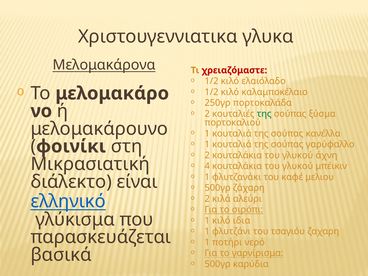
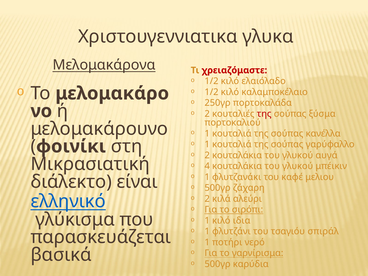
της at (264, 114) colour: green -> red
άχνη: άχνη -> αυγά
ζαχαρη: ζαχαρη -> σπιράλ
